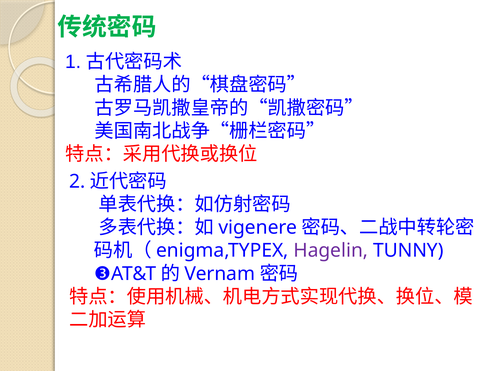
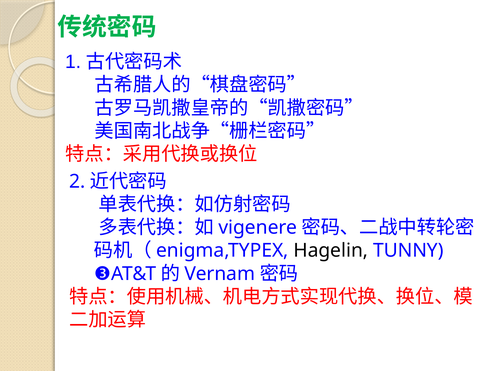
Hagelin colour: purple -> black
